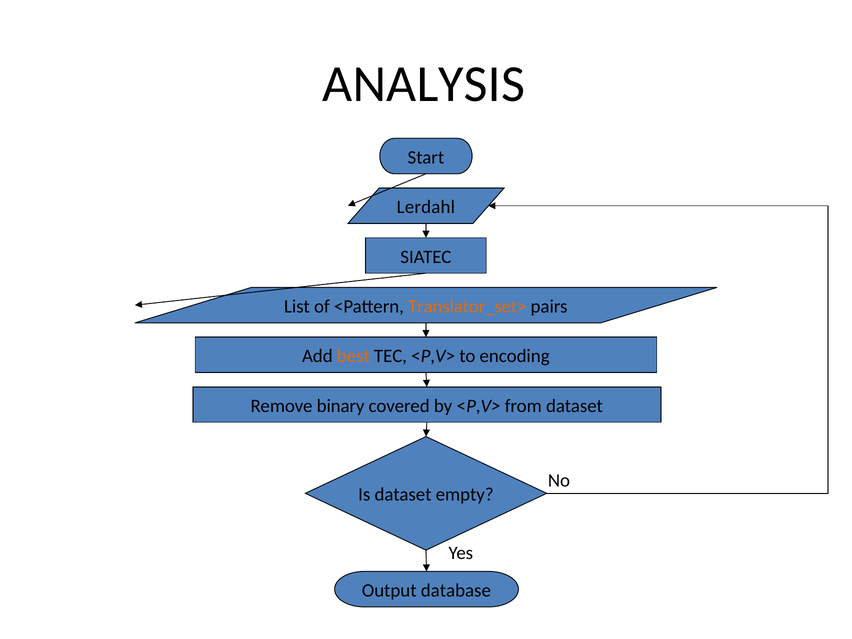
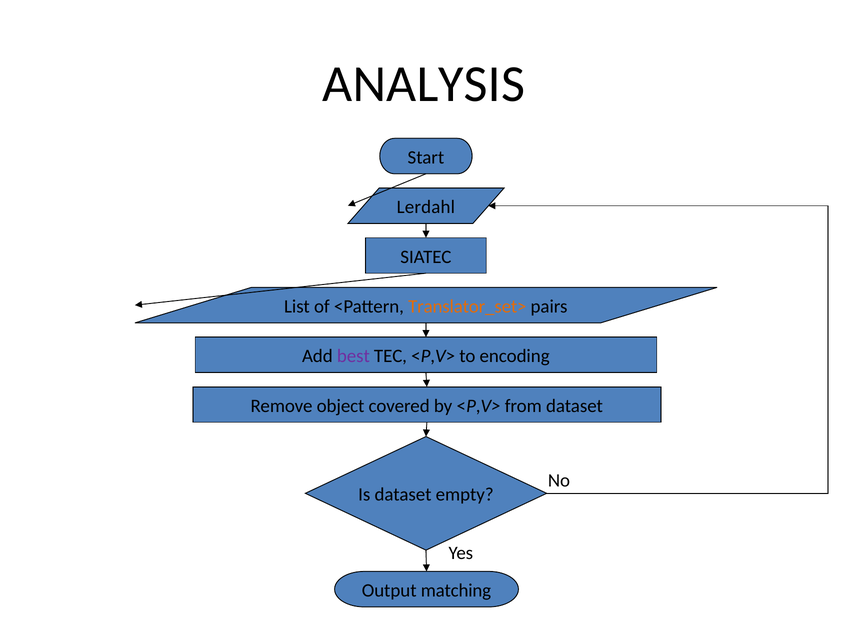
best colour: orange -> purple
binary: binary -> object
database: database -> matching
